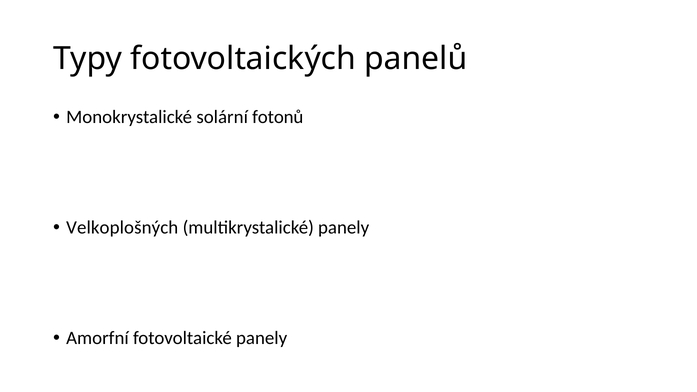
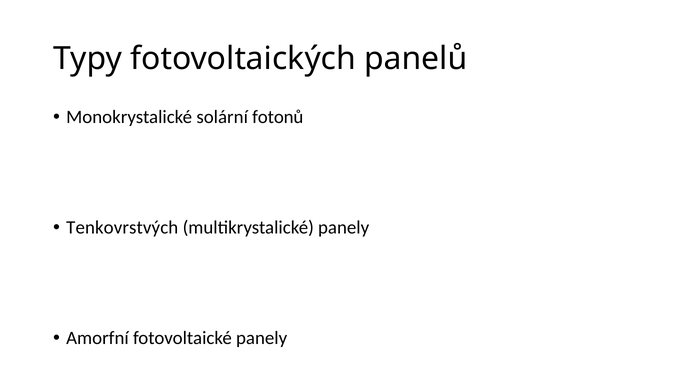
Velkoplošných: Velkoplošných -> Tenkovrstvých
